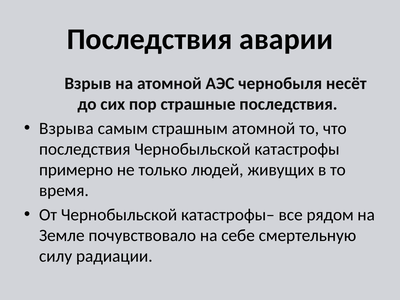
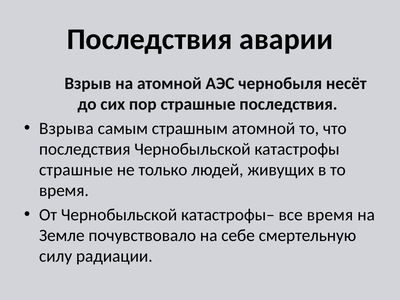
примерно at (76, 170): примерно -> страшные
все рядом: рядом -> время
